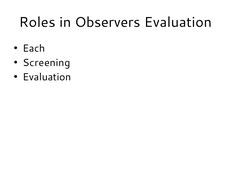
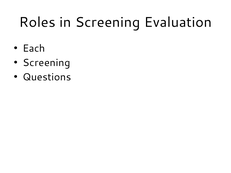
in Observers: Observers -> Screening
Evaluation at (47, 77): Evaluation -> Questions
